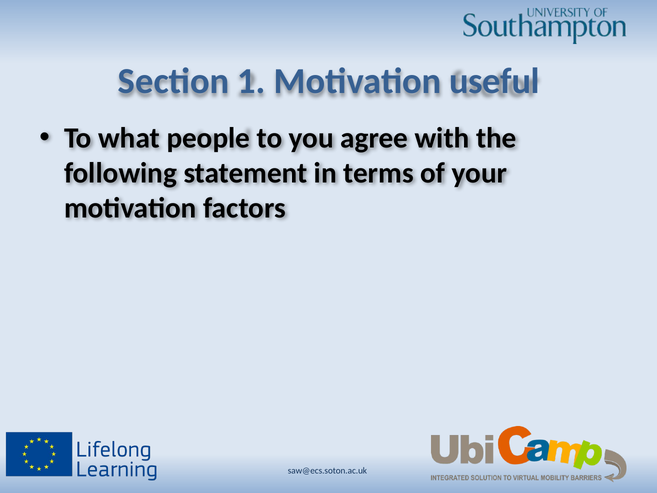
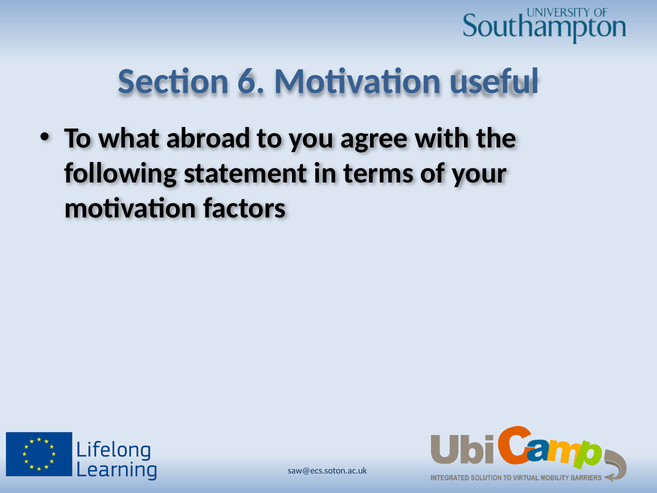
1: 1 -> 6
people: people -> abroad
